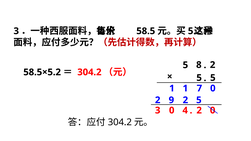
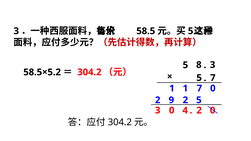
8 2: 2 -> 3
5 5: 5 -> 7
